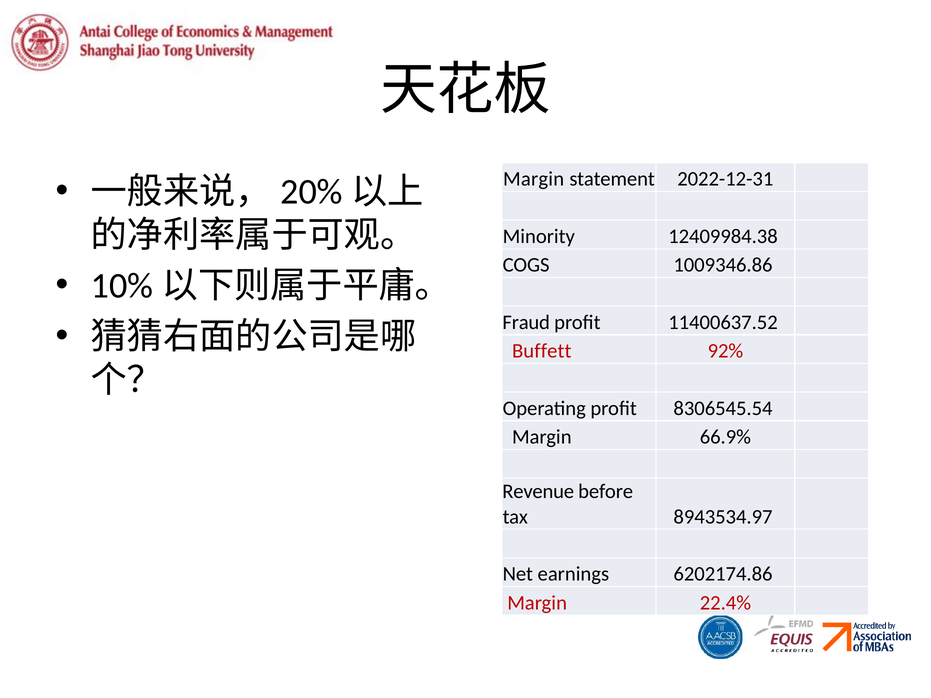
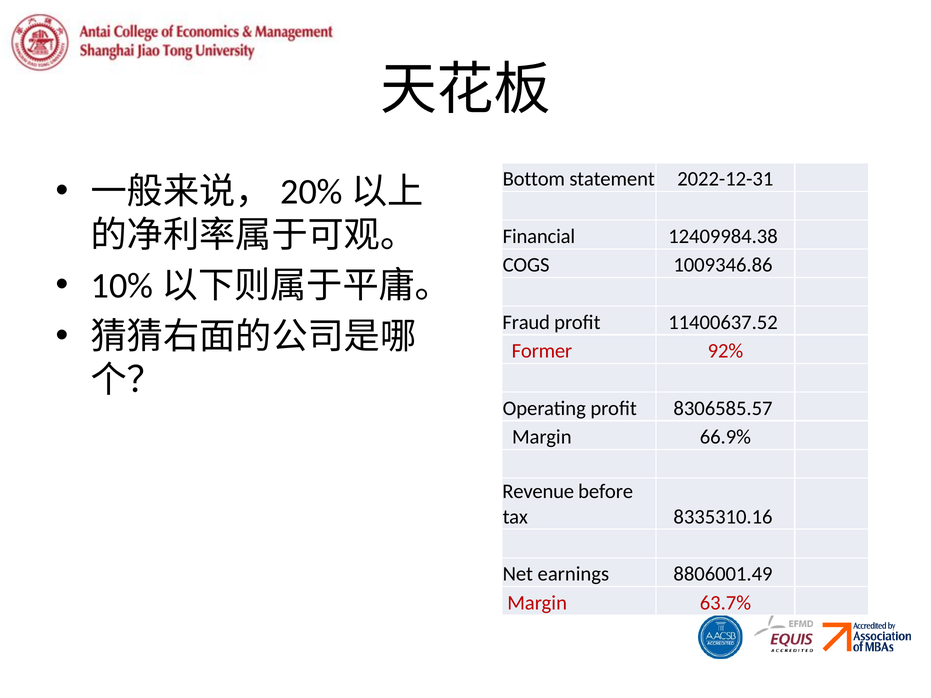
Margin at (534, 179): Margin -> Bottom
Minority: Minority -> Financial
Buffett: Buffett -> Former
8306545.54: 8306545.54 -> 8306585.57
8943534.97: 8943534.97 -> 8335310.16
6202174.86: 6202174.86 -> 8806001.49
22.4%: 22.4% -> 63.7%
